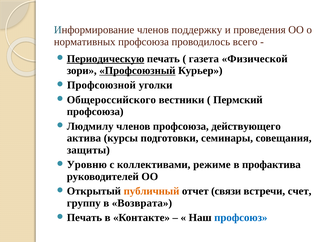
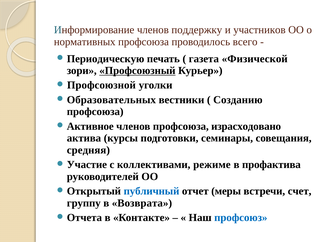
проведения: проведения -> участников
Периодическую underline: present -> none
Общероссийского: Общероссийского -> Образовательных
Пермский: Пермский -> Созданию
Людмилу: Людмилу -> Активное
действующего: действующего -> израсходовано
защиты: защиты -> средняя
Уровню: Уровню -> Участие
публичный colour: orange -> blue
связи: связи -> меры
Печать at (84, 218): Печать -> Отчета
